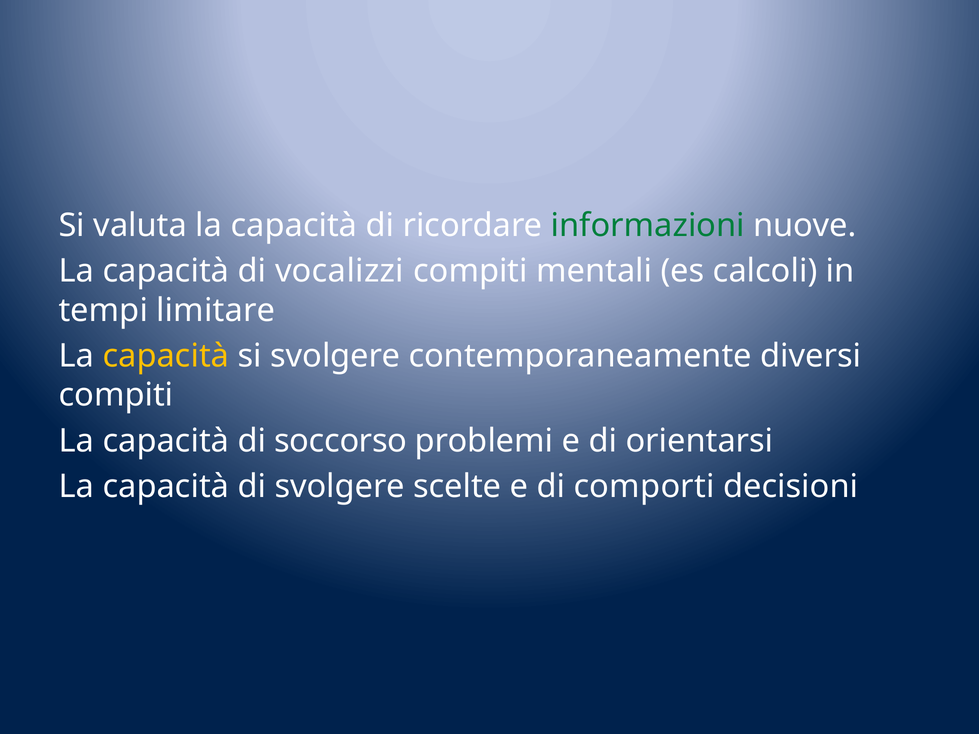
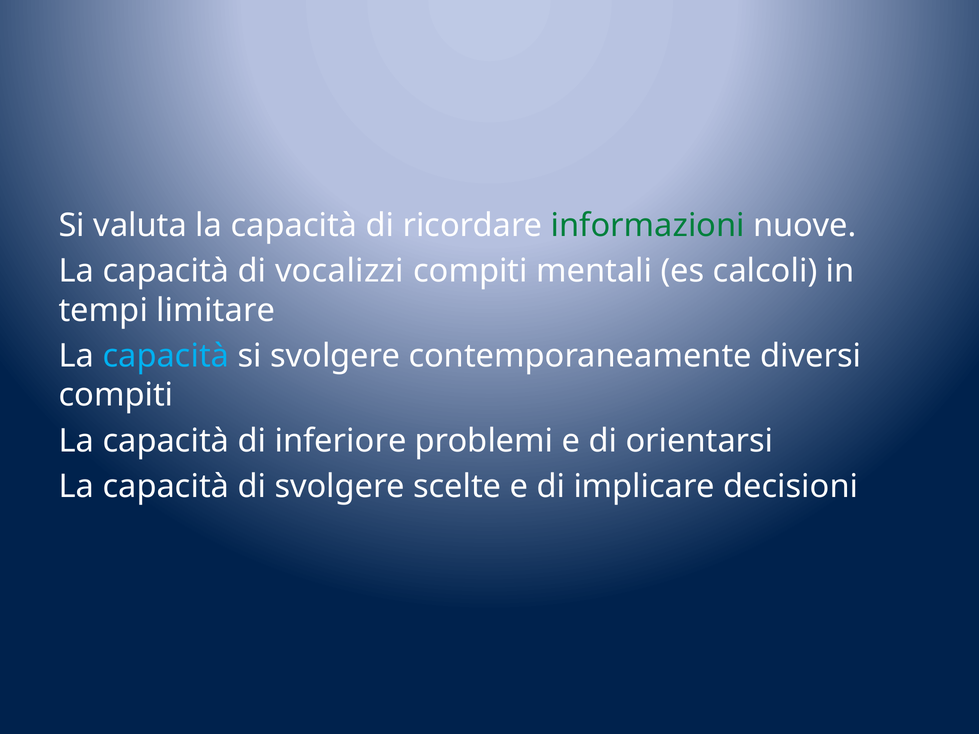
capacità at (166, 356) colour: yellow -> light blue
soccorso: soccorso -> inferiore
comporti: comporti -> implicare
